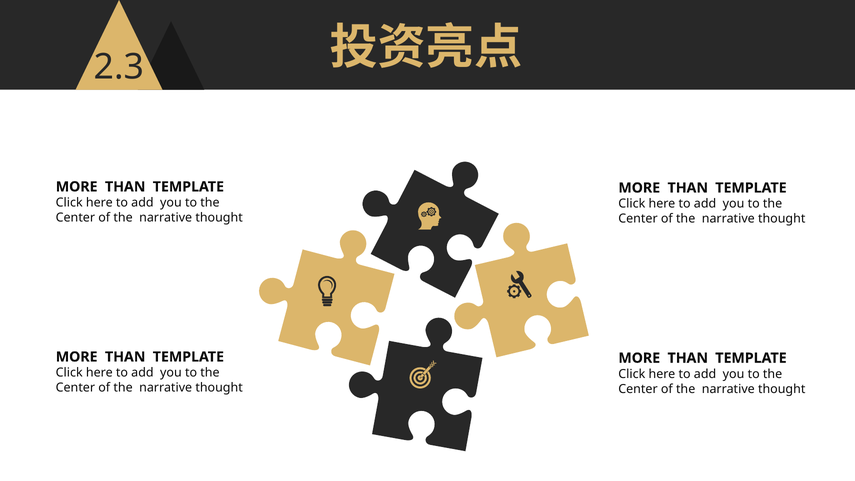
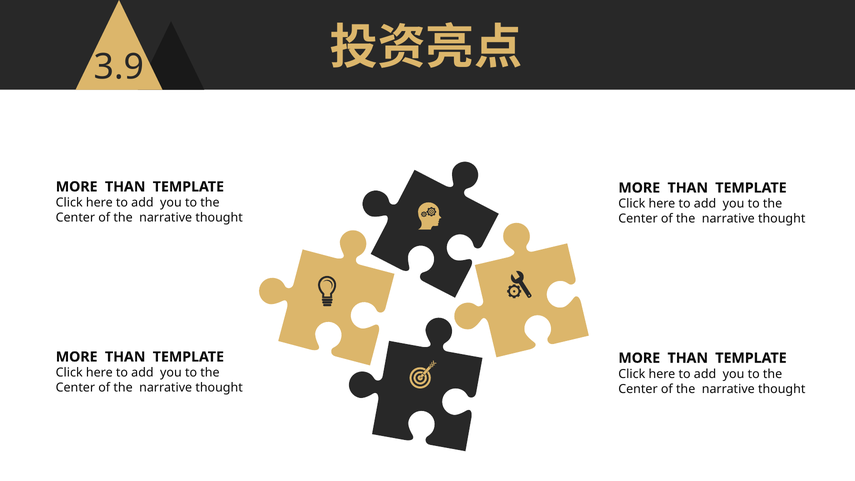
2.3: 2.3 -> 3.9
